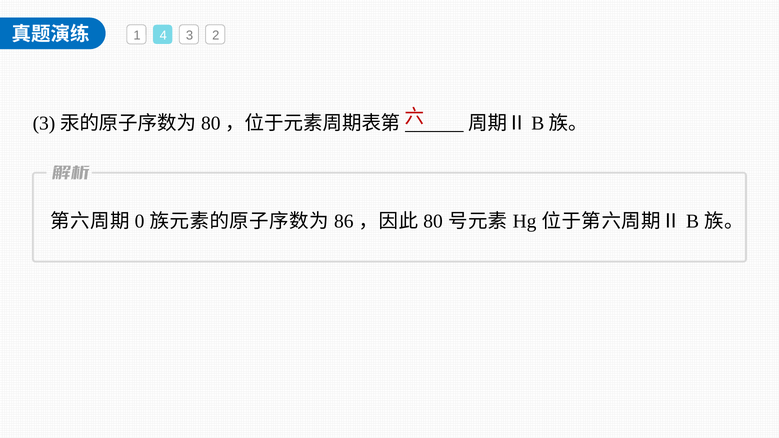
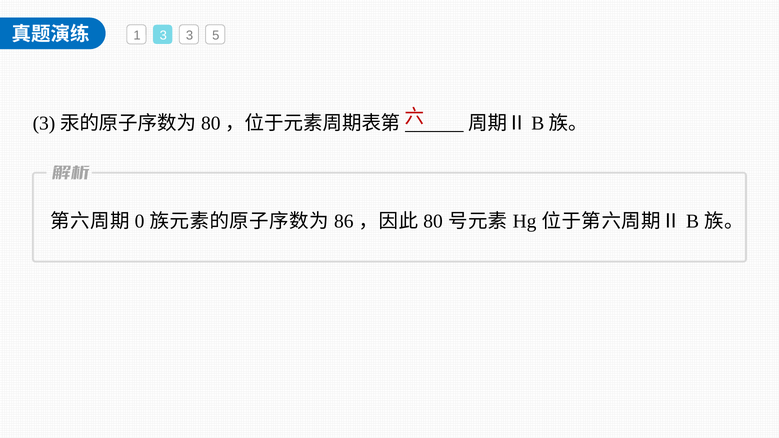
1 4: 4 -> 3
2: 2 -> 5
